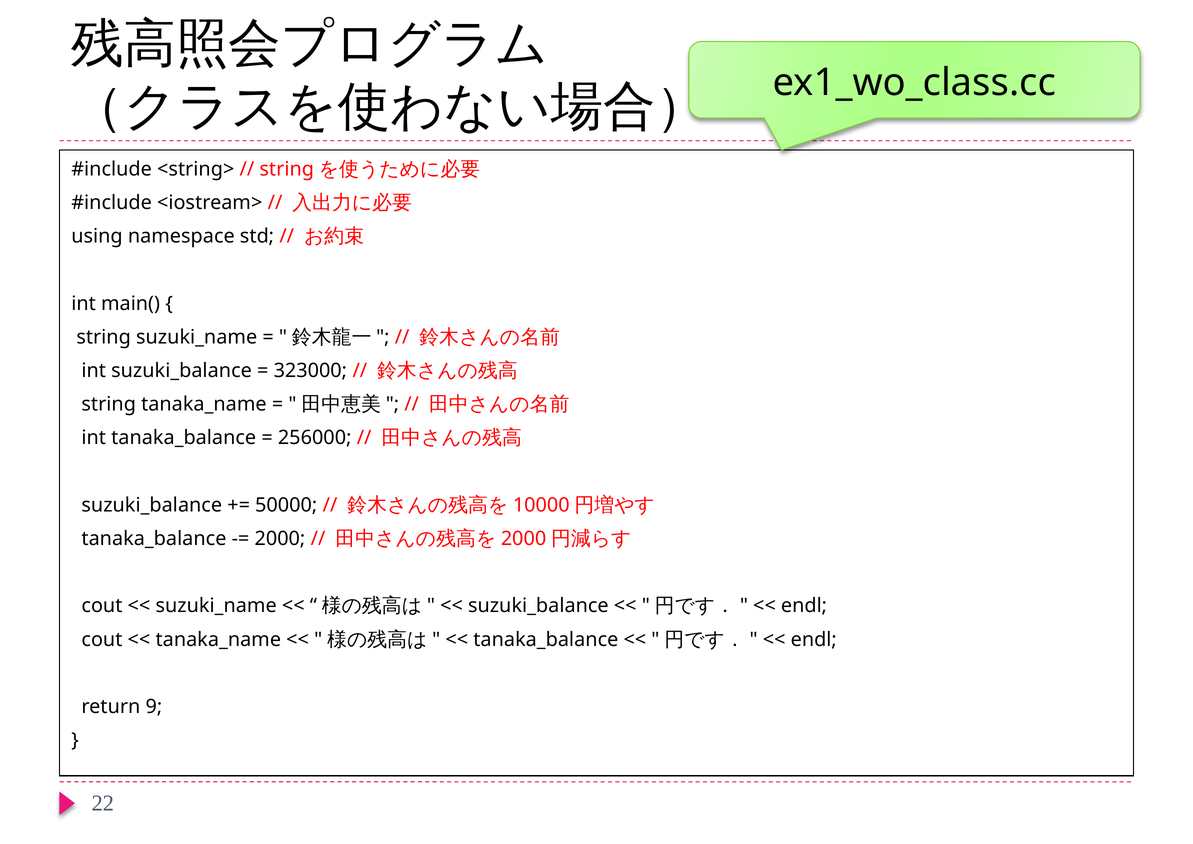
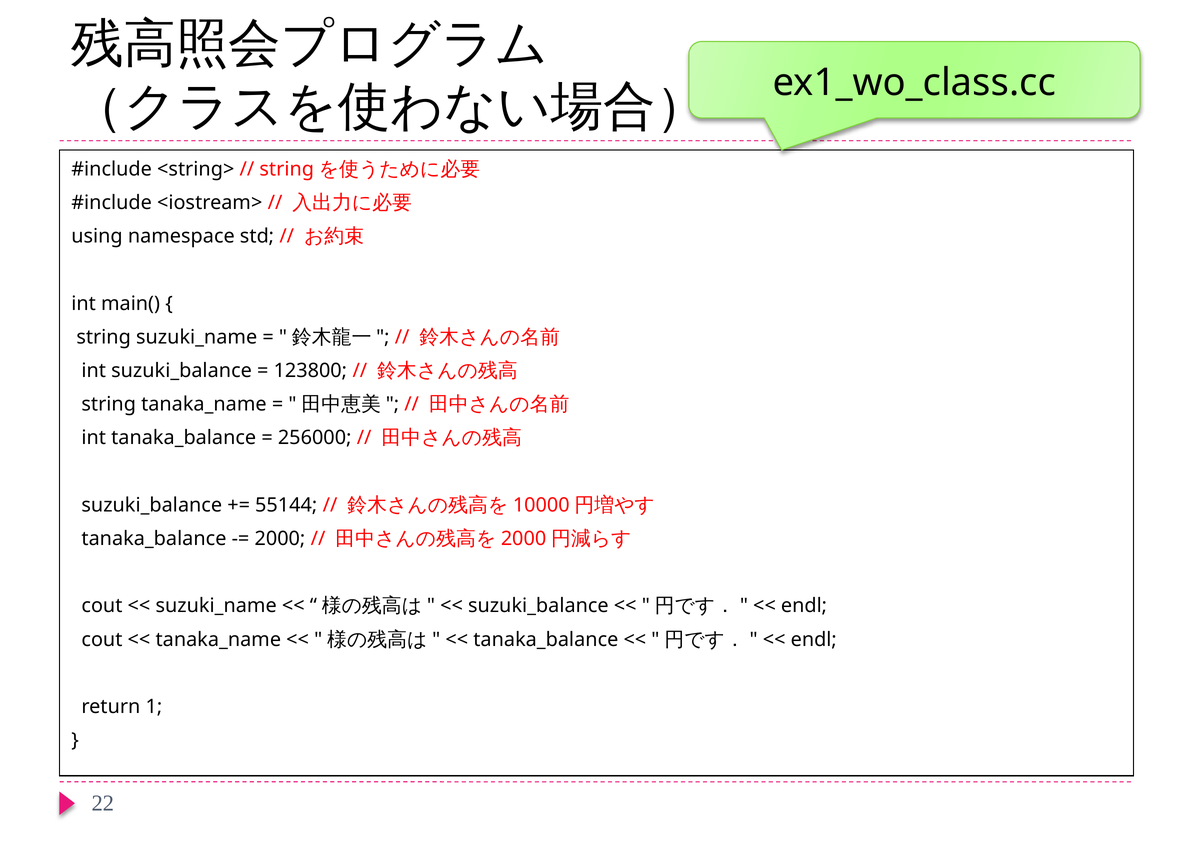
323000: 323000 -> 123800
50000: 50000 -> 55144
9: 9 -> 1
